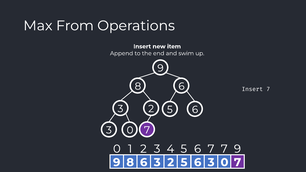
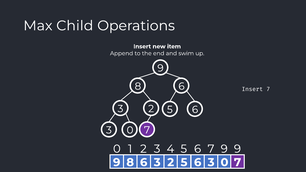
From: From -> Child
7 at (224, 149): 7 -> 9
